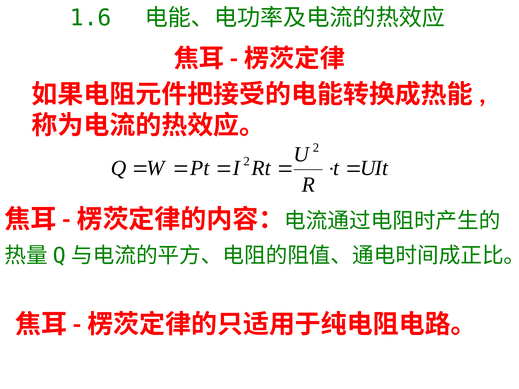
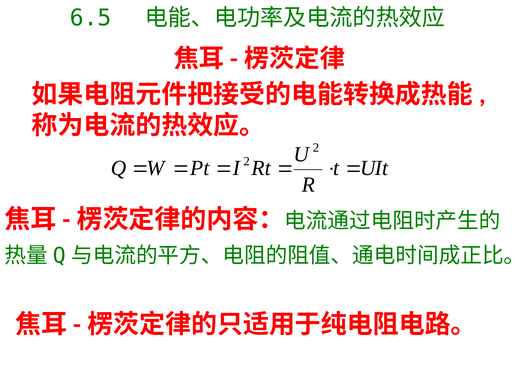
1.6: 1.6 -> 6.5
